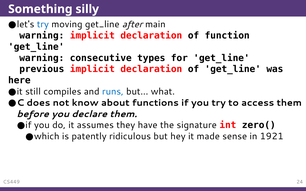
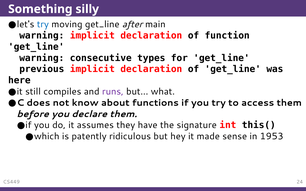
runs colour: blue -> purple
zero(: zero( -> this(
1921: 1921 -> 1953
